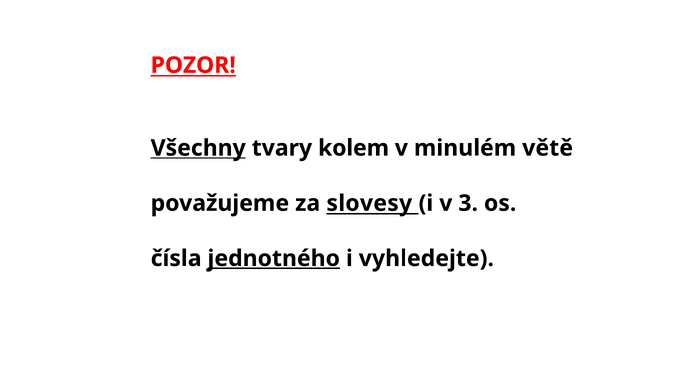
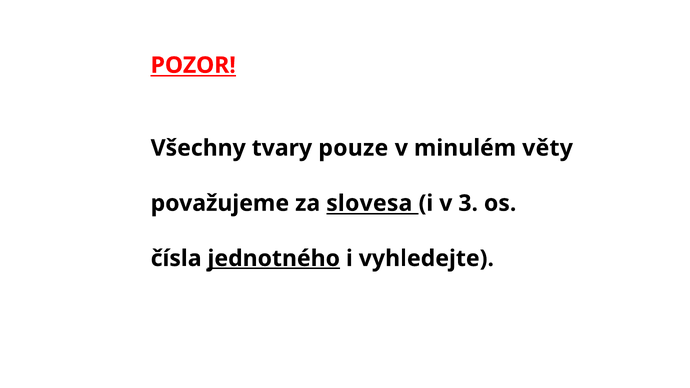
Všechny underline: present -> none
kolem: kolem -> pouze
větě: větě -> věty
slovesy: slovesy -> slovesa
